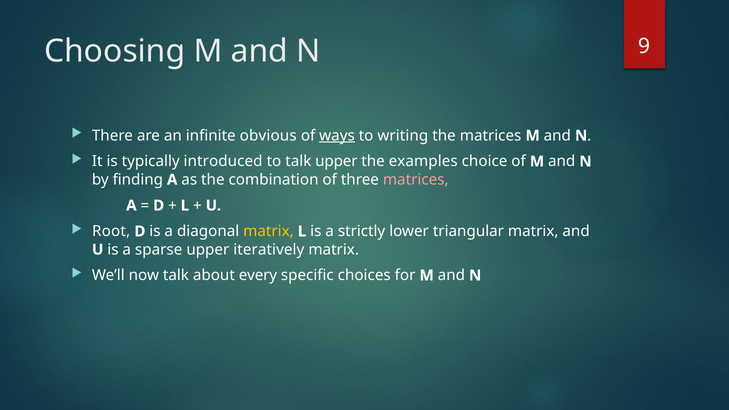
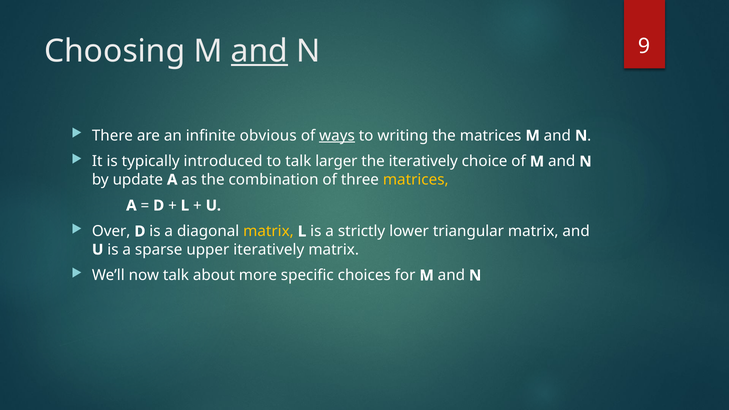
and at (259, 51) underline: none -> present
talk upper: upper -> larger
the examples: examples -> iteratively
finding: finding -> update
matrices at (416, 180) colour: pink -> yellow
Root: Root -> Over
every: every -> more
